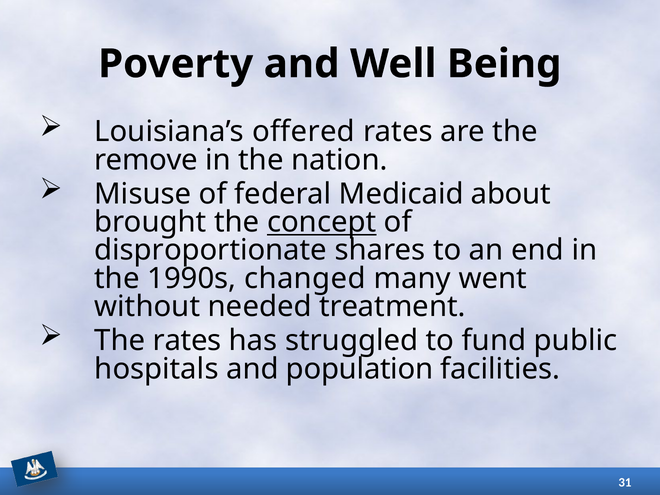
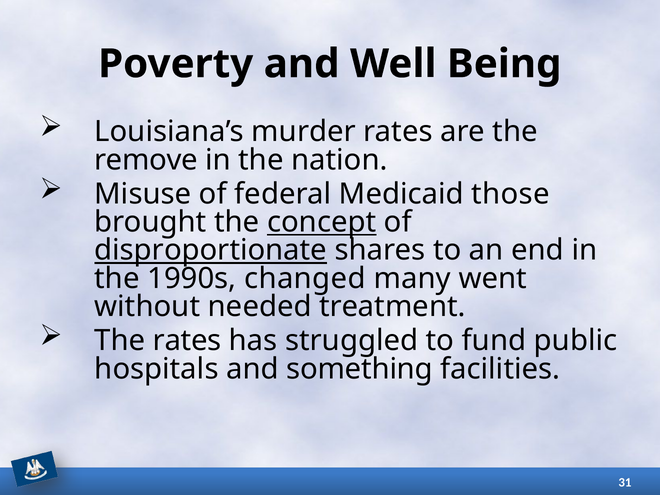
offered: offered -> murder
about: about -> those
disproportionate underline: none -> present
population: population -> something
